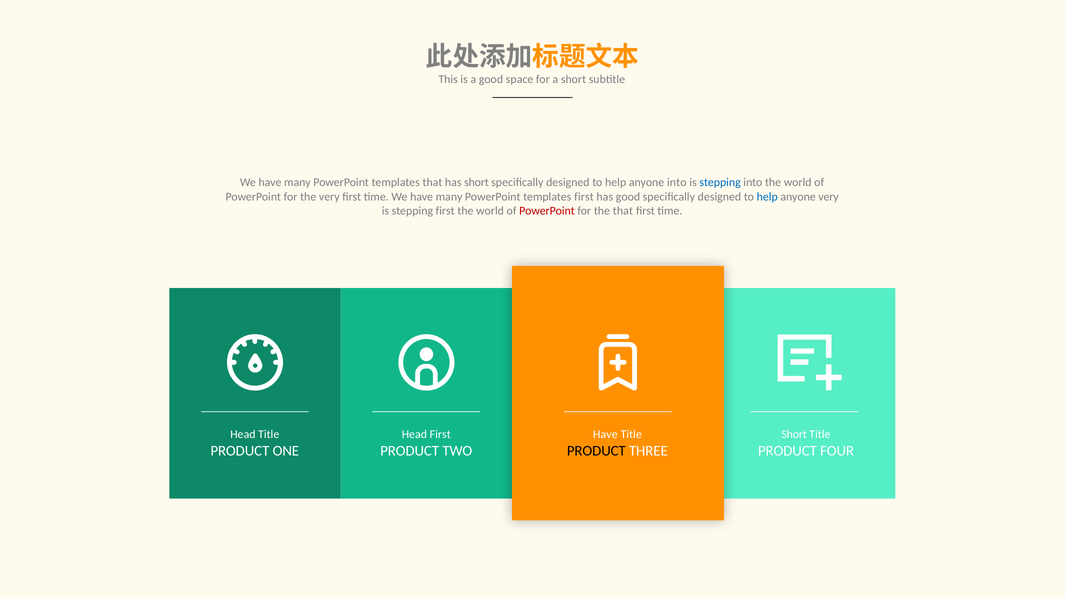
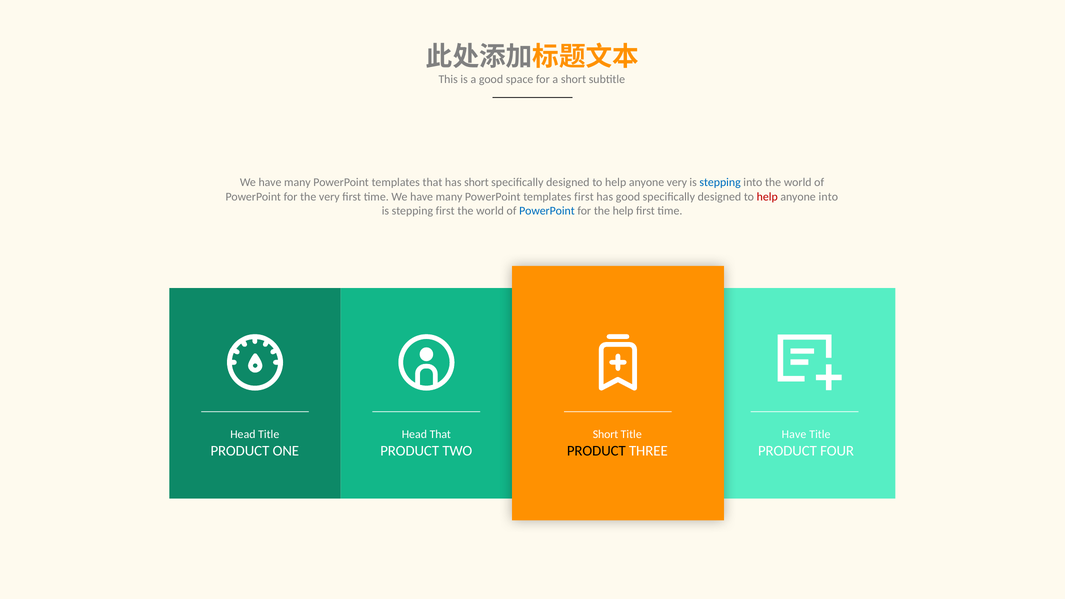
anyone into: into -> very
help at (767, 197) colour: blue -> red
anyone very: very -> into
PowerPoint at (547, 211) colour: red -> blue
the that: that -> help
Head First: First -> That
Have at (605, 435): Have -> Short
Short at (794, 435): Short -> Have
